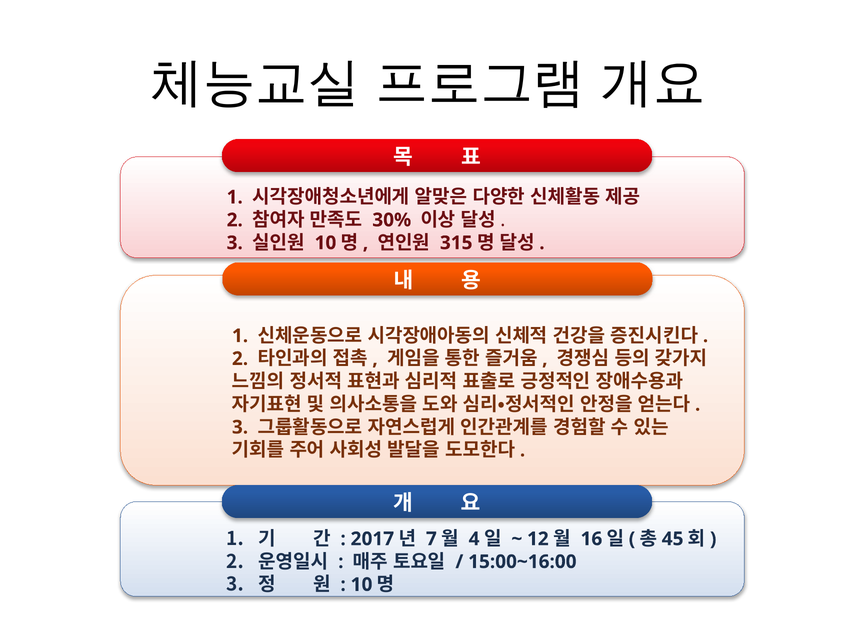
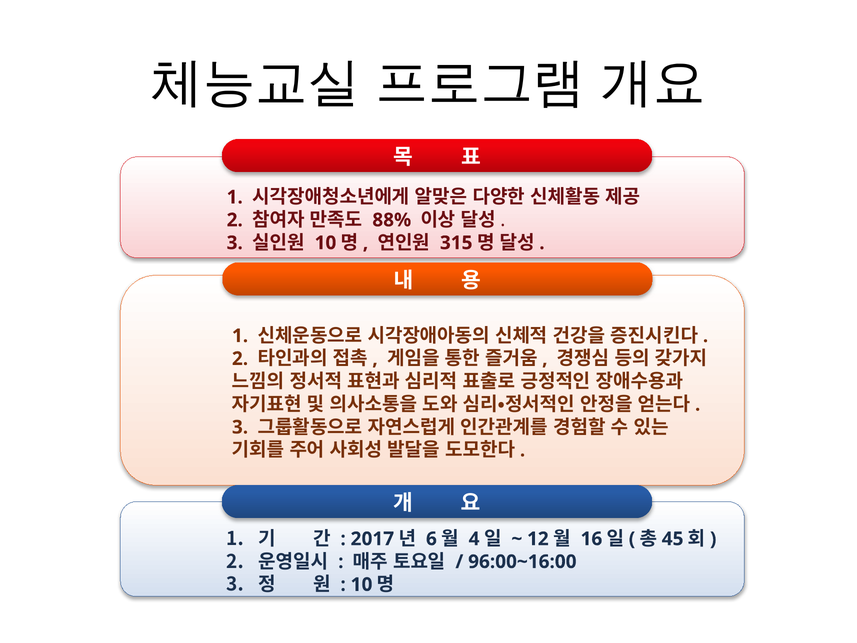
30%: 30% -> 88%
7: 7 -> 6
15:00~16:00: 15:00~16:00 -> 96:00~16:00
